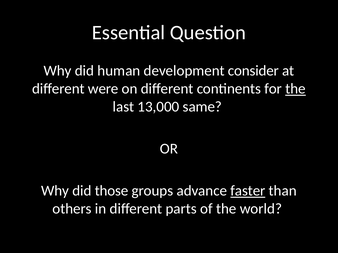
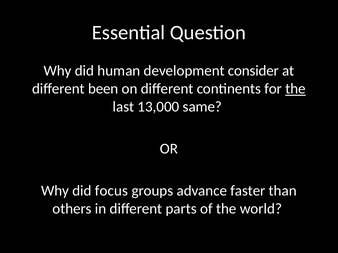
were: were -> been
those: those -> focus
faster underline: present -> none
